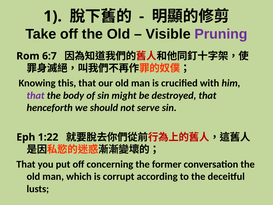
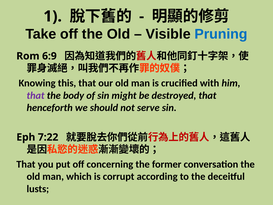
Pruning colour: purple -> blue
6:7: 6:7 -> 6:9
1:22: 1:22 -> 7:22
